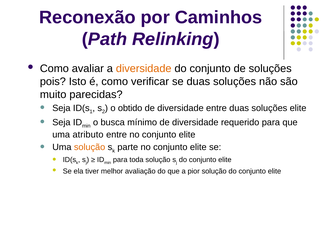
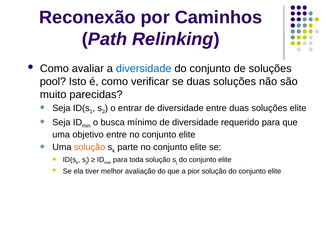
diversidade at (144, 69) colour: orange -> blue
pois: pois -> pool
obtido: obtido -> entrar
atributo: atributo -> objetivo
